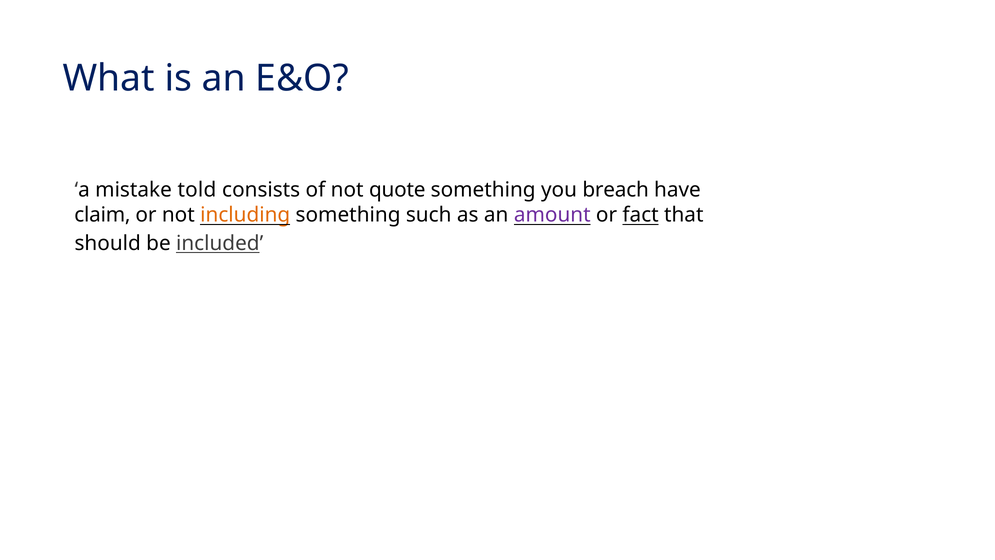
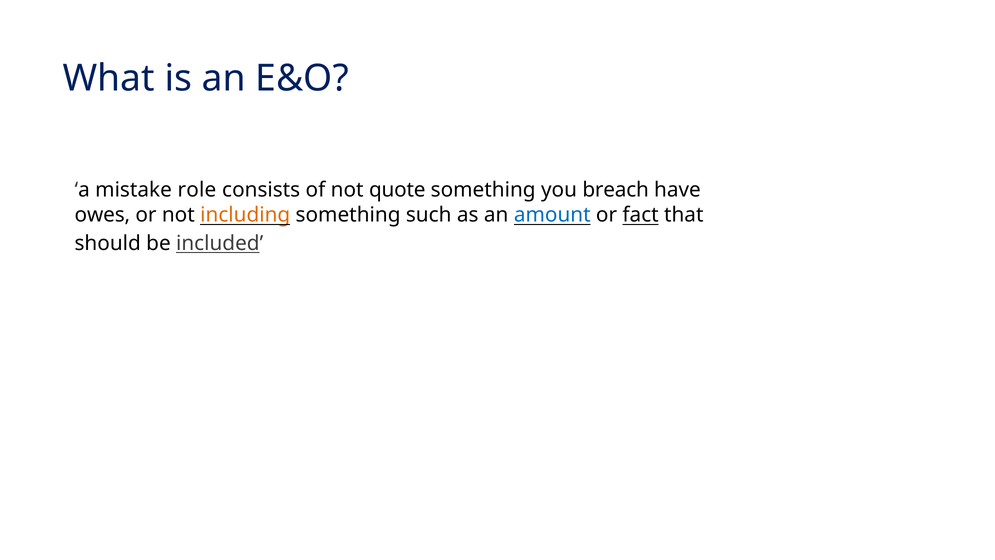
told: told -> role
claim: claim -> owes
amount colour: purple -> blue
